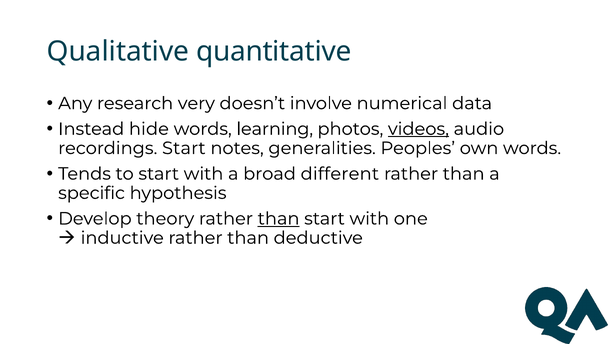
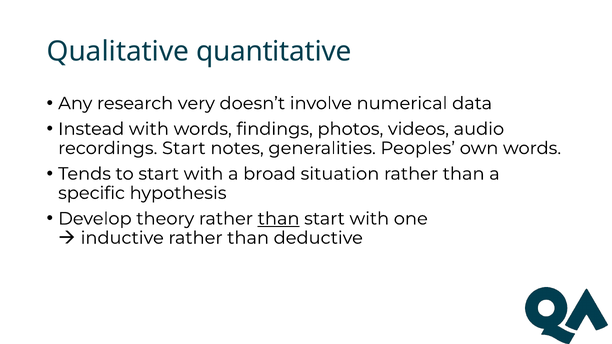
Instead hide: hide -> with
learning: learning -> findings
videos underline: present -> none
different: different -> situation
